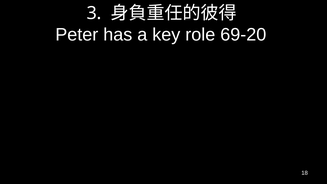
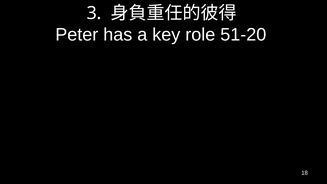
69-20: 69-20 -> 51-20
